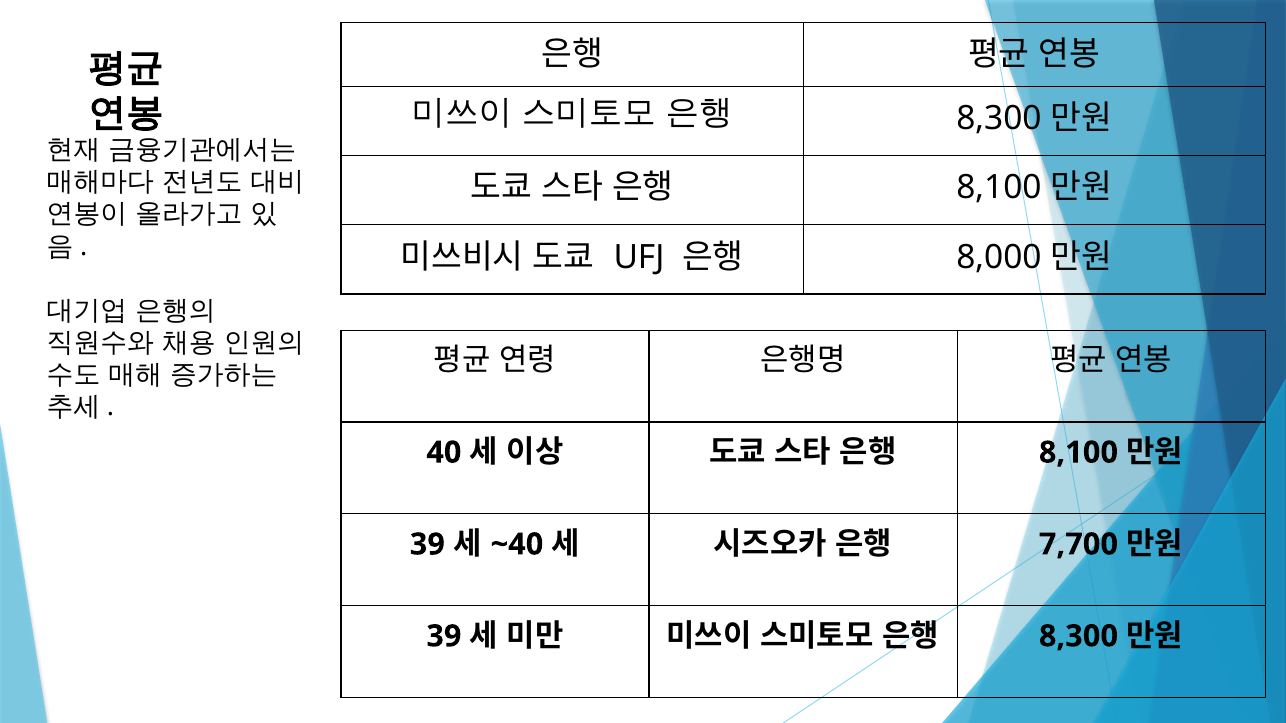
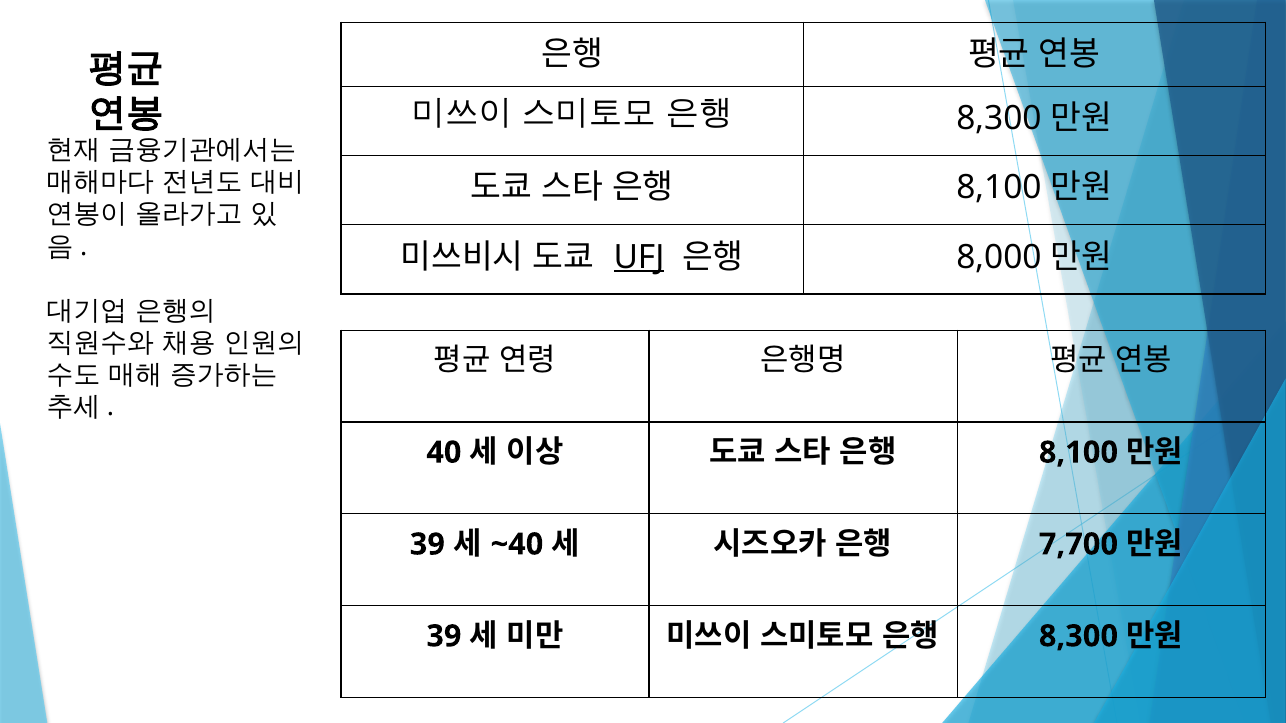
UFJ underline: none -> present
